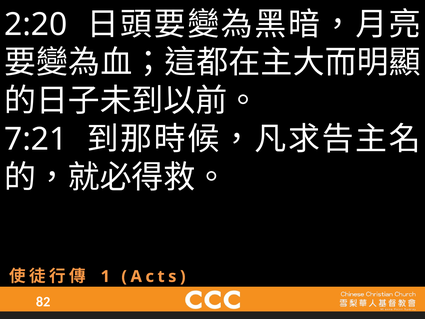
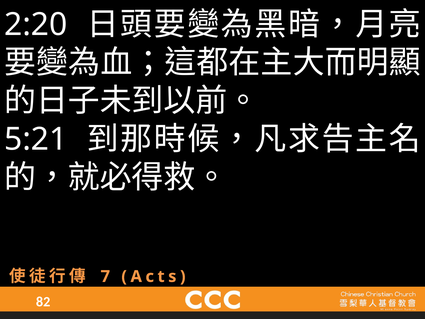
7:21: 7:21 -> 5:21
1: 1 -> 7
